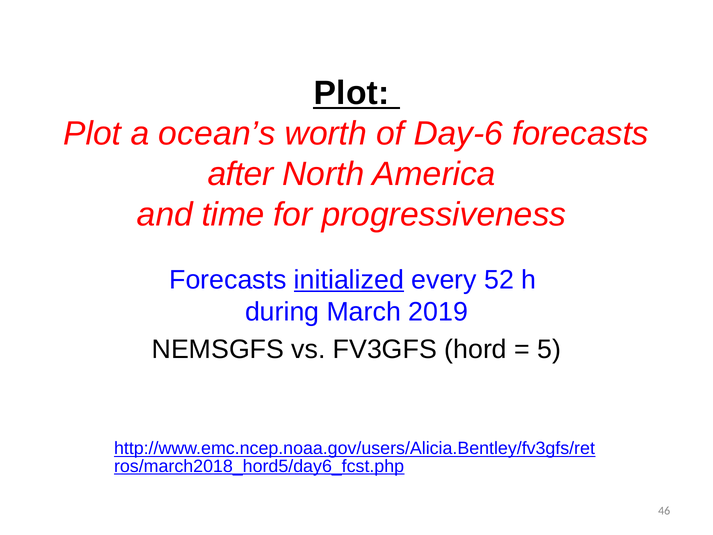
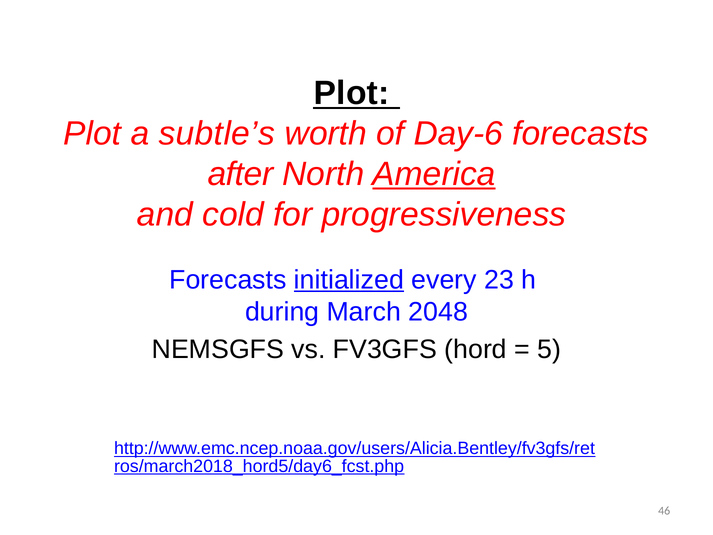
ocean’s: ocean’s -> subtle’s
America underline: none -> present
time: time -> cold
52: 52 -> 23
2019: 2019 -> 2048
